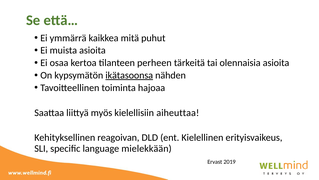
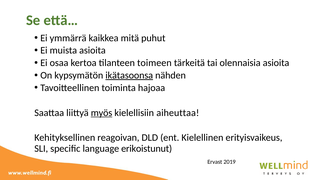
perheen: perheen -> toimeen
myös underline: none -> present
mielekkään: mielekkään -> erikoistunut
